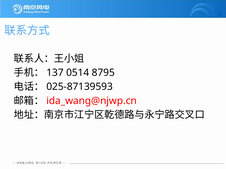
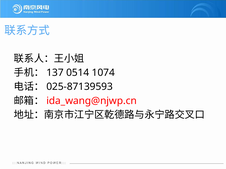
8795: 8795 -> 1074
